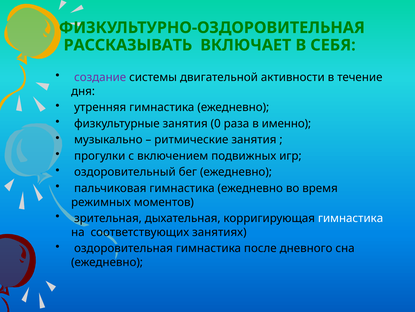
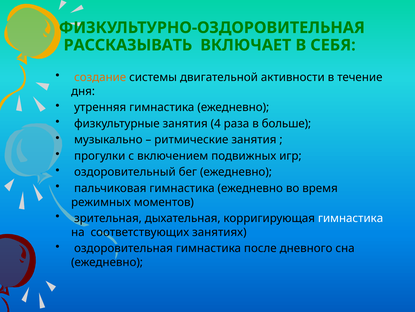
создание colour: purple -> orange
0: 0 -> 4
именно: именно -> больше
